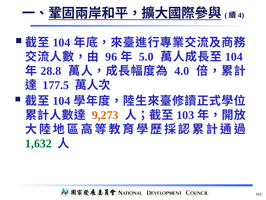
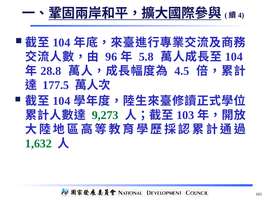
5.0: 5.0 -> 5.8
4.0: 4.0 -> 4.5
9,273 colour: orange -> green
